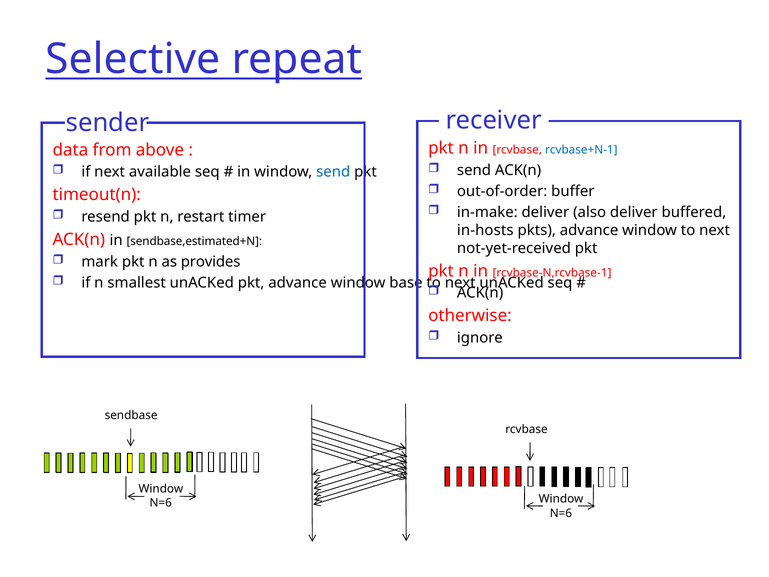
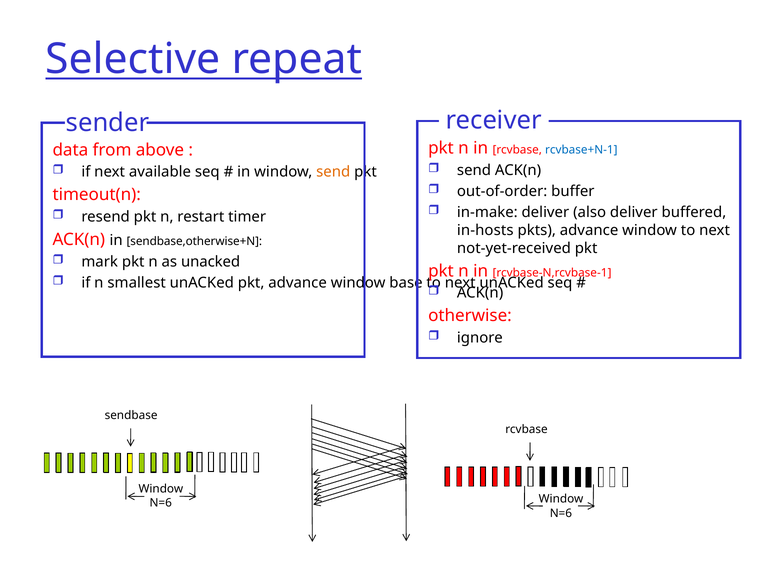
send at (333, 172) colour: blue -> orange
sendbase,estimated+N: sendbase,estimated+N -> sendbase,otherwise+N
as provides: provides -> unacked
